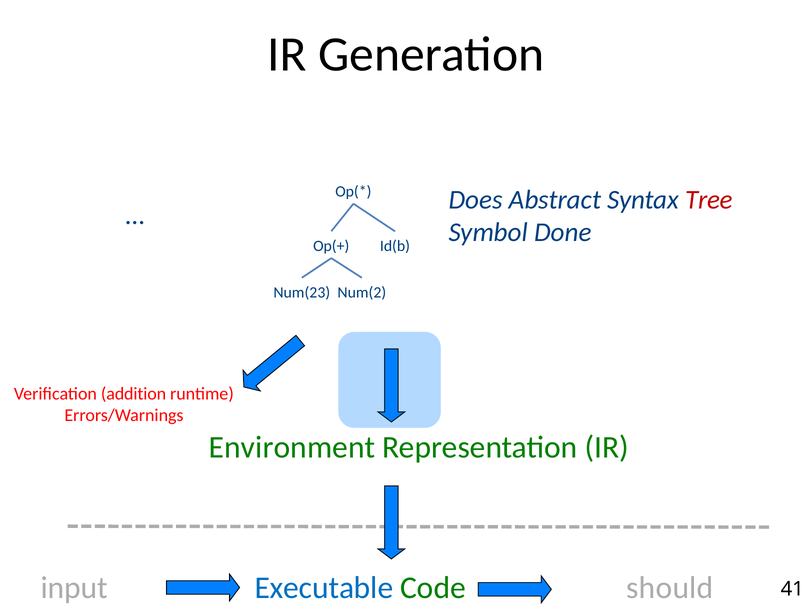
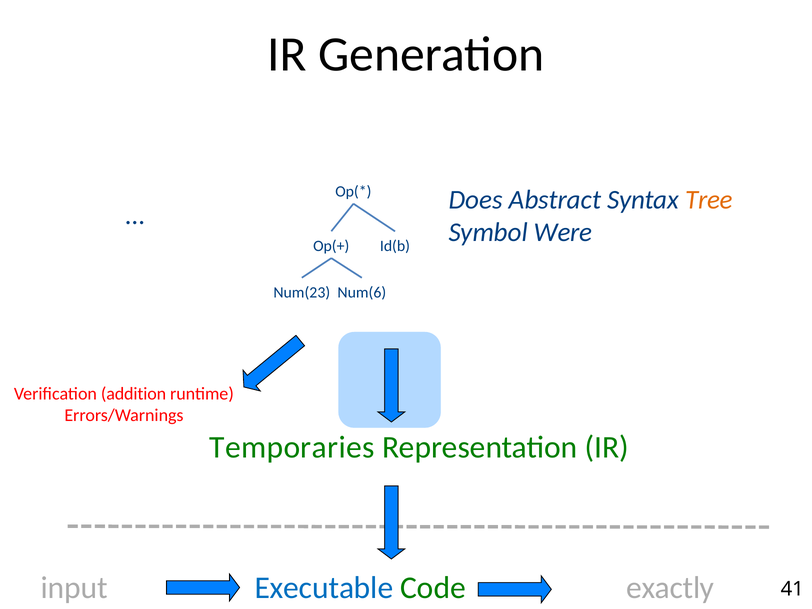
Tree colour: red -> orange
Done: Done -> Were
Num(2: Num(2 -> Num(6
Environment: Environment -> Temporaries
should: should -> exactly
